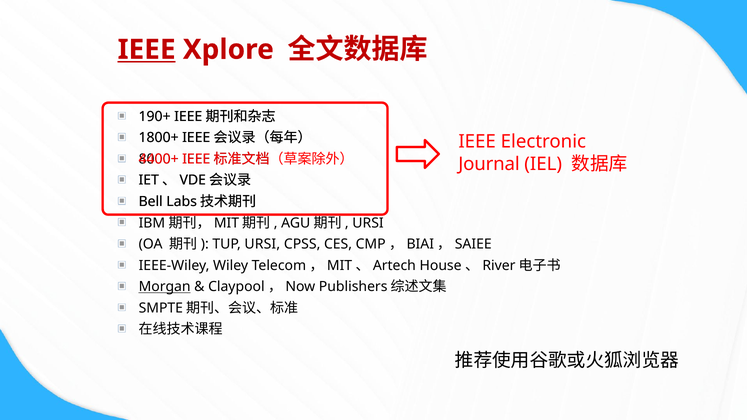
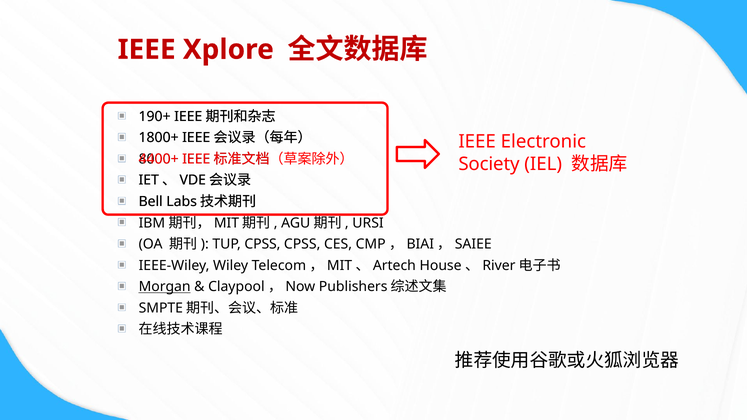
IEEE at (147, 50) underline: present -> none
Journal: Journal -> Society
TUP URSI: URSI -> CPSS
